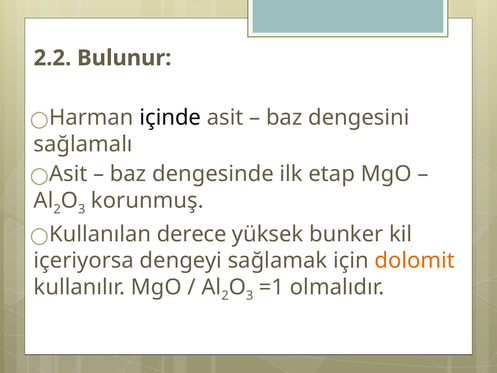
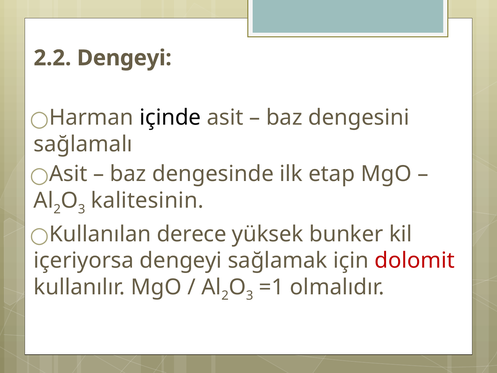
2.2 Bulunur: Bulunur -> Dengeyi
korunmuş: korunmuş -> kalitesinin
dolomit colour: orange -> red
